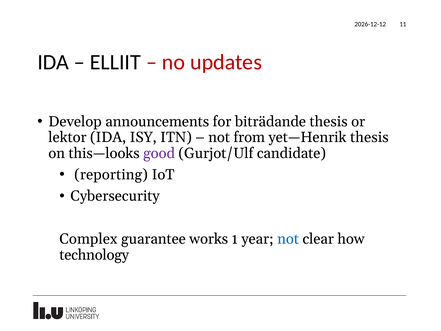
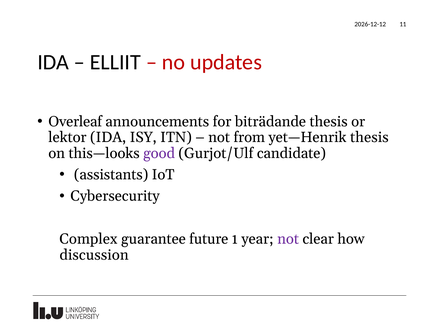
Develop: Develop -> Overleaf
reporting: reporting -> assistants
works: works -> future
not at (288, 239) colour: blue -> purple
technology: technology -> discussion
